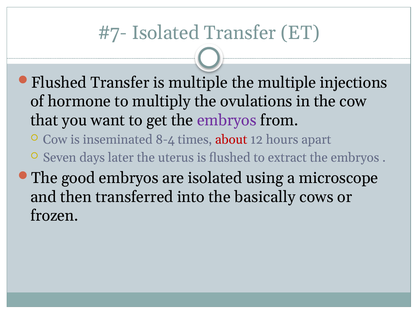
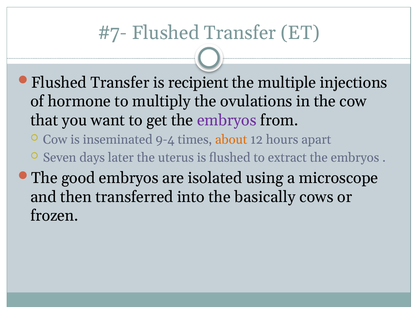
Isolated at (166, 33): Isolated -> Flushed
is multiple: multiple -> recipient
8-4: 8-4 -> 9-4
about colour: red -> orange
